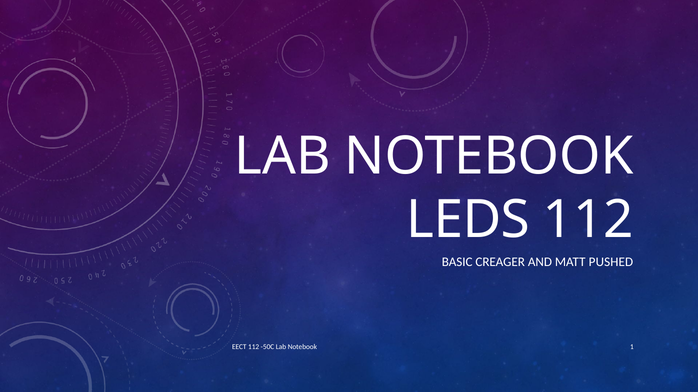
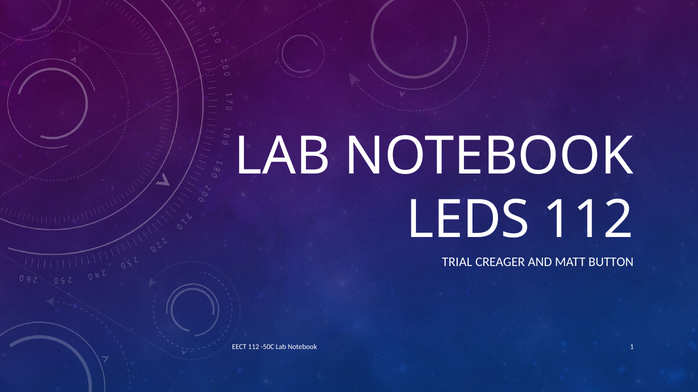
BASIC: BASIC -> TRIAL
PUSHED: PUSHED -> BUTTON
